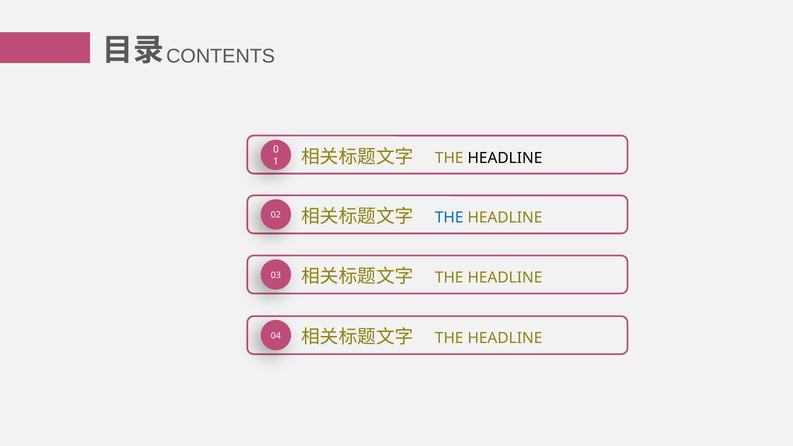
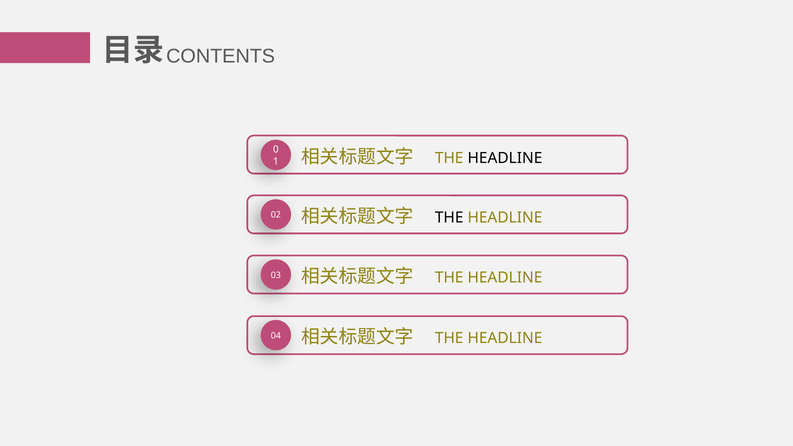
THE at (449, 218) colour: blue -> black
